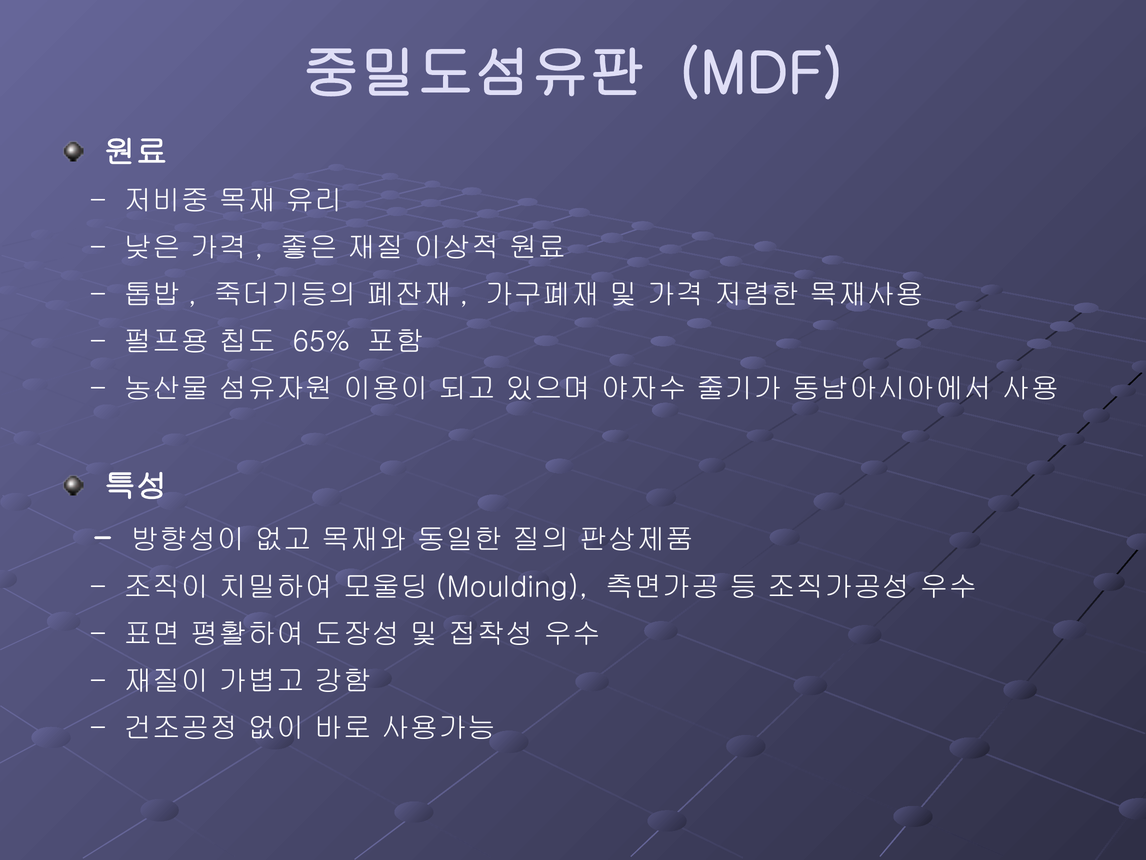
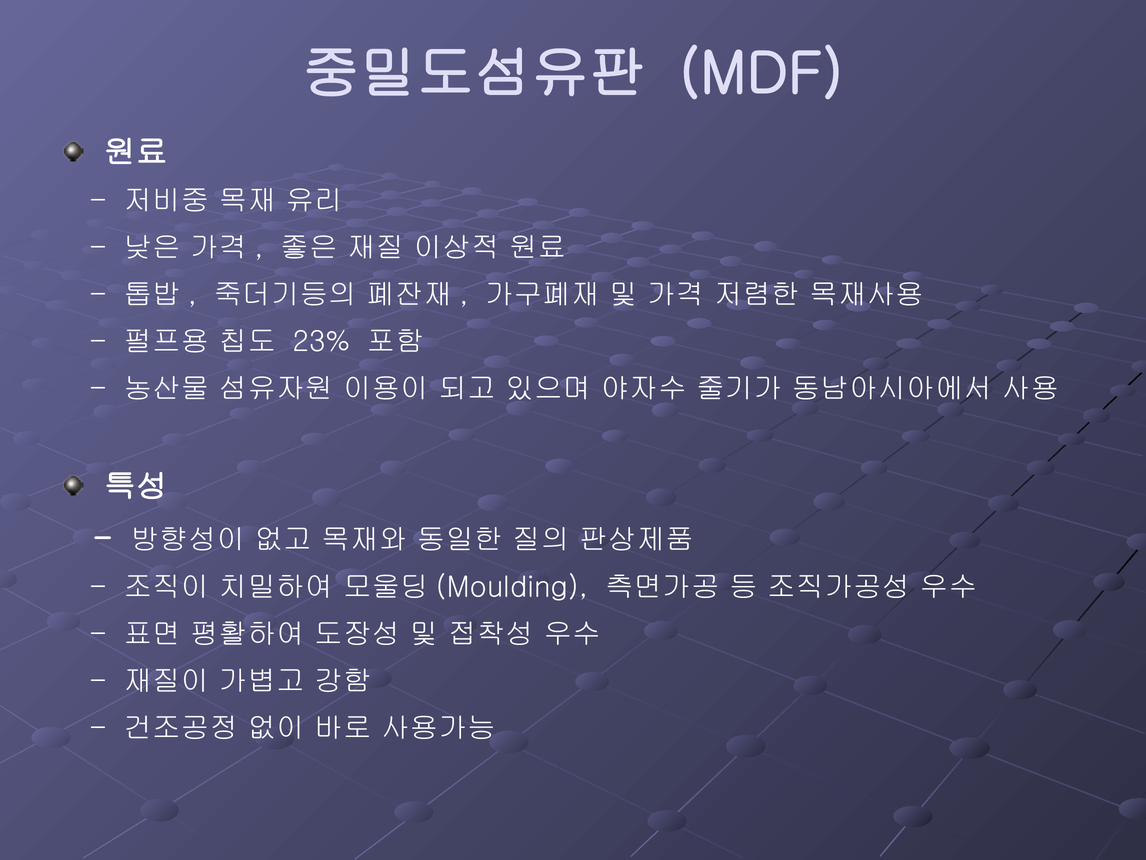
65%: 65% -> 23%
